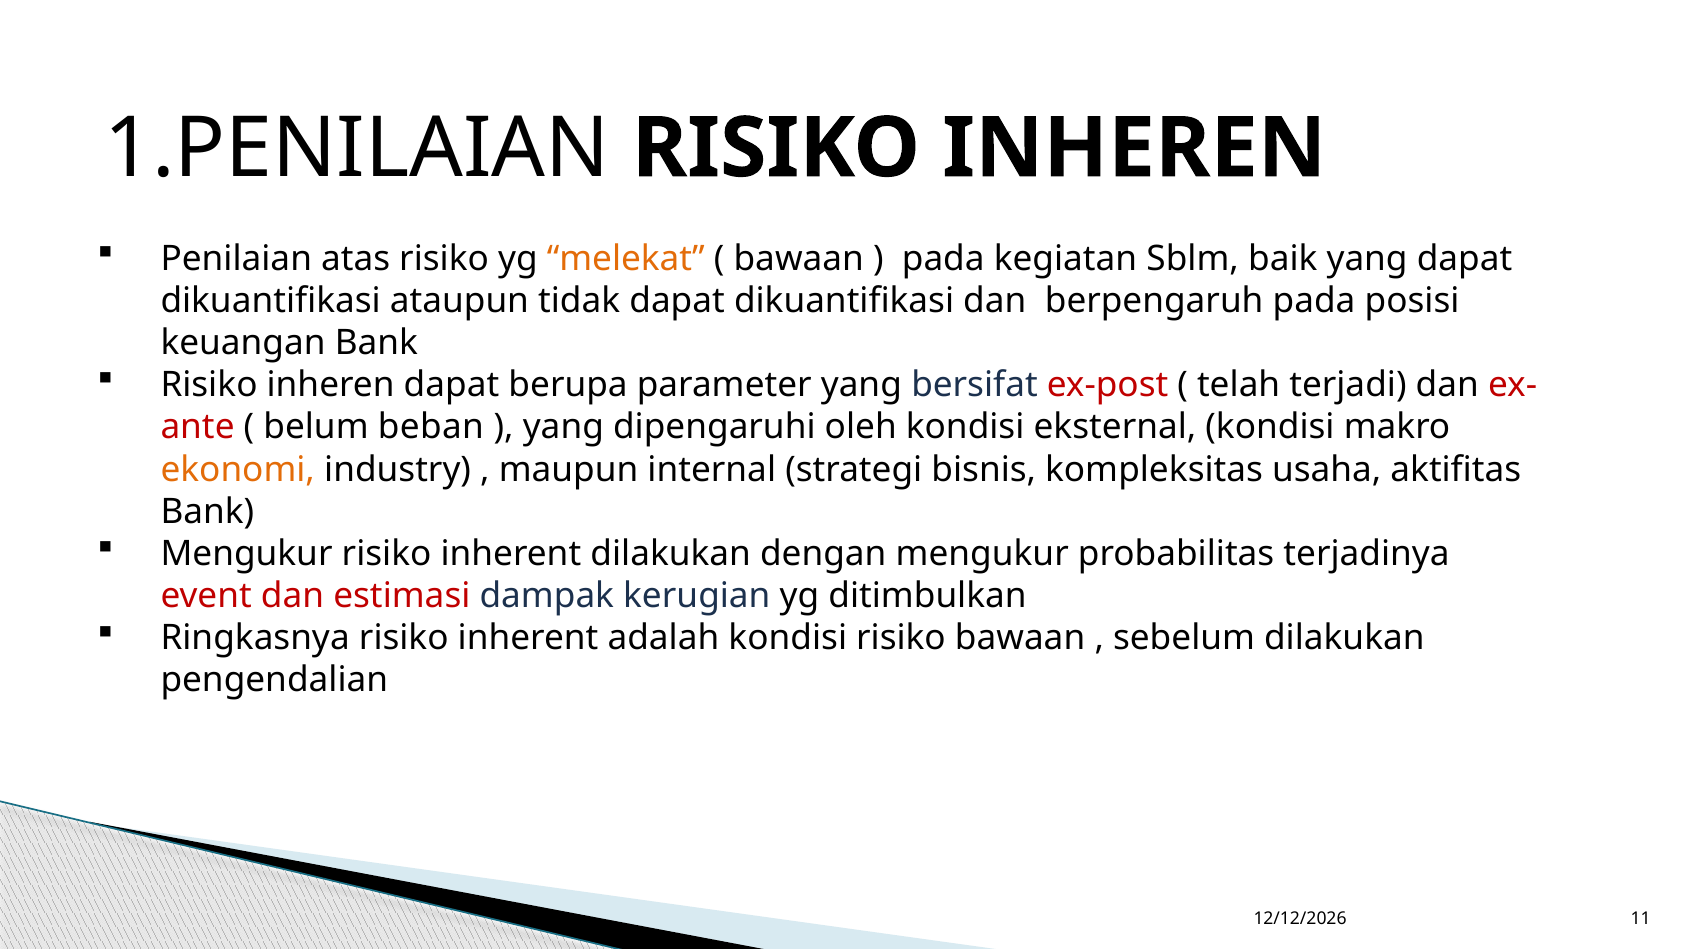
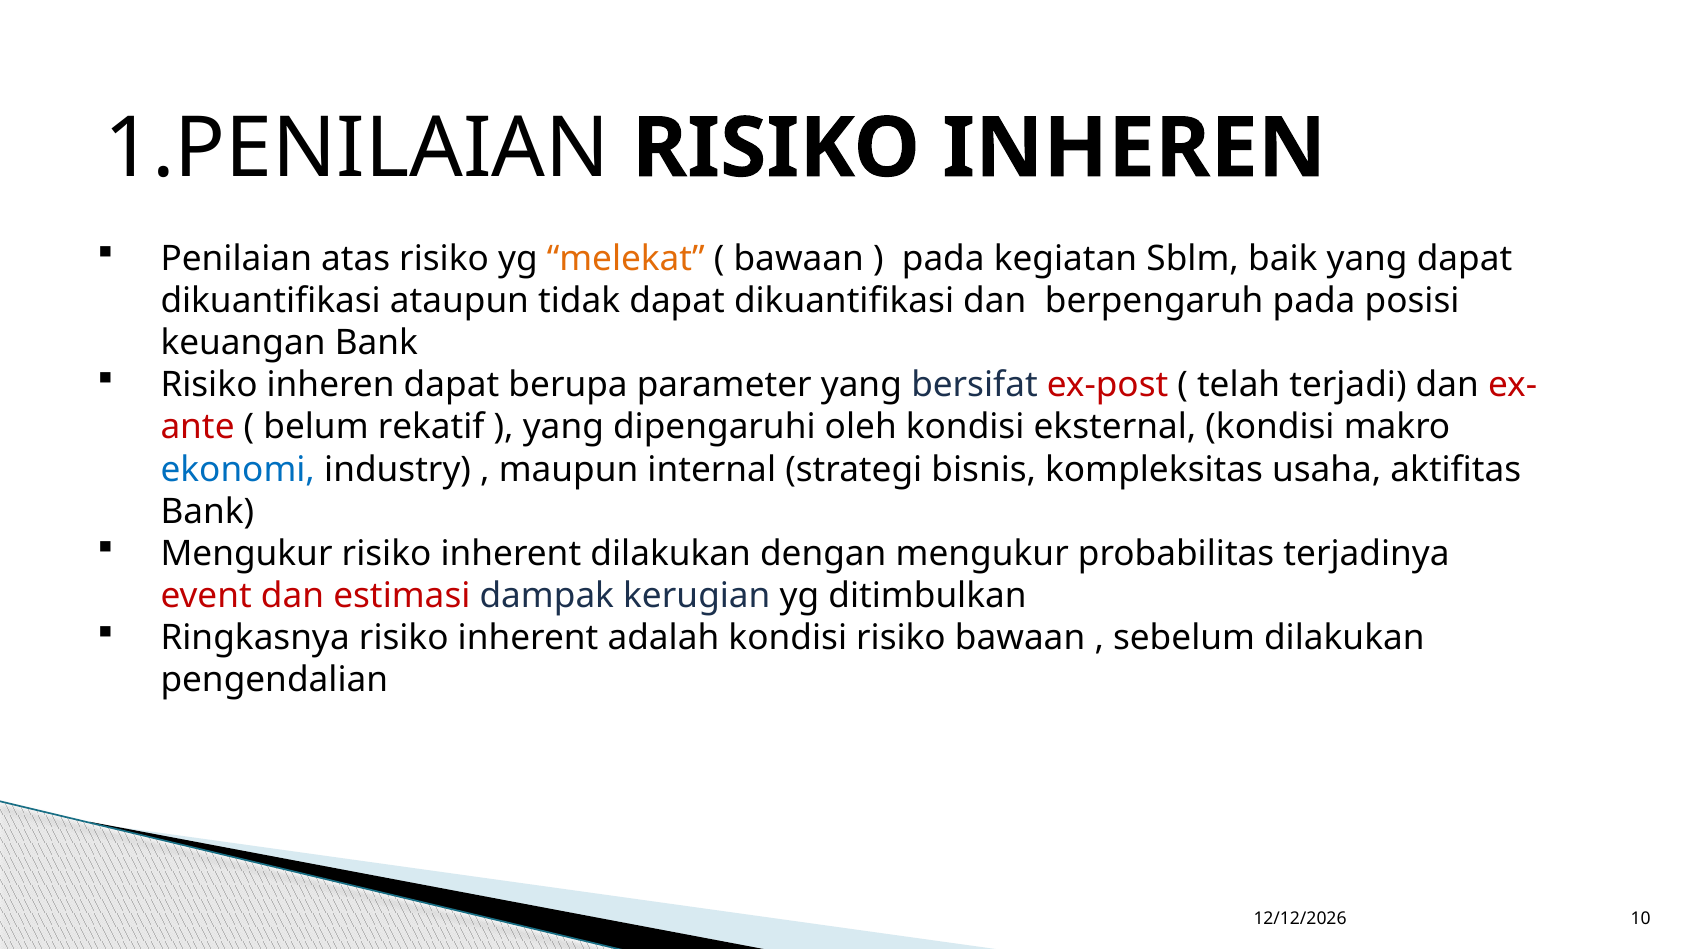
beban: beban -> rekatif
ekonomi colour: orange -> blue
11: 11 -> 10
